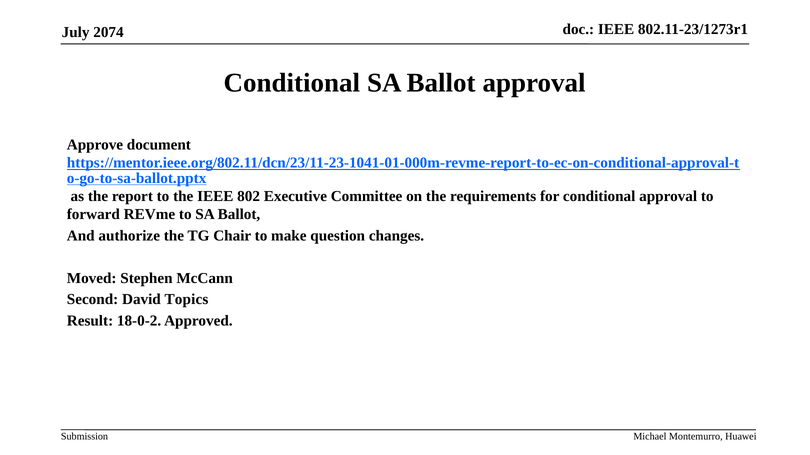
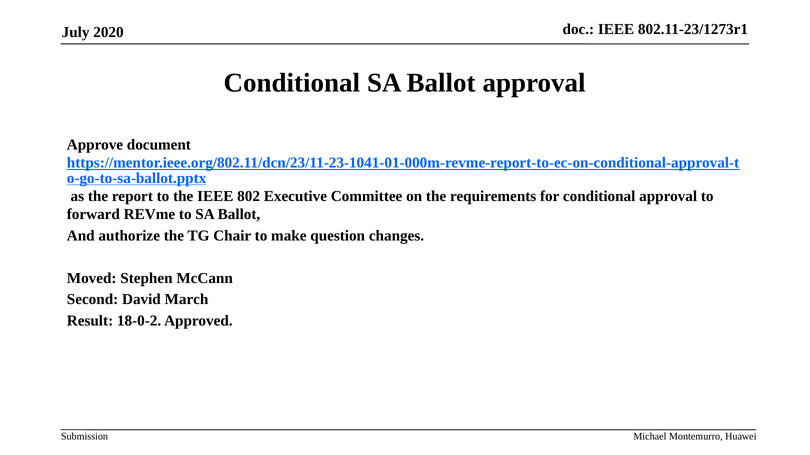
2074: 2074 -> 2020
Topics: Topics -> March
